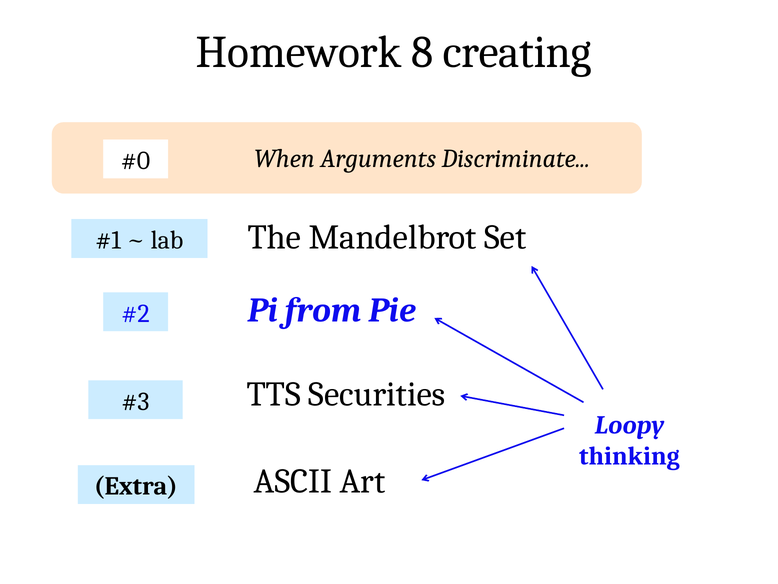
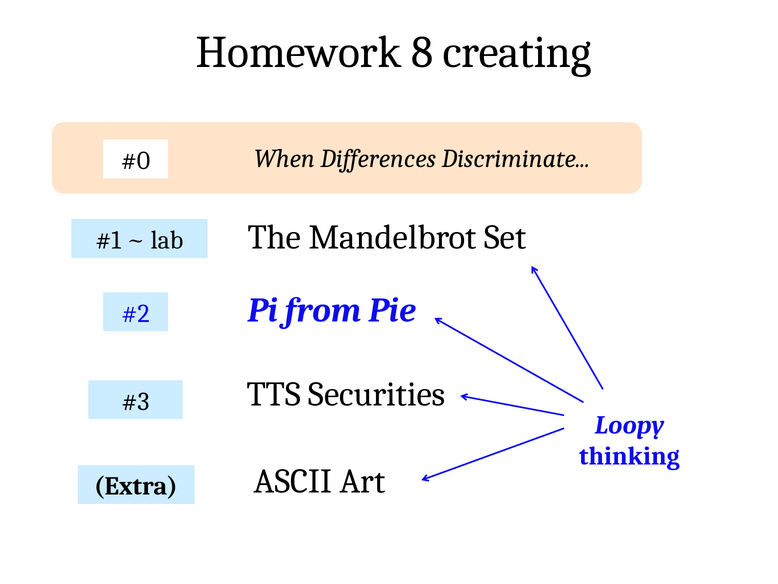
Arguments: Arguments -> Differences
